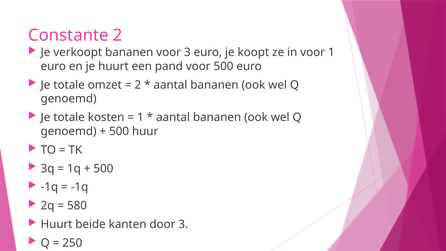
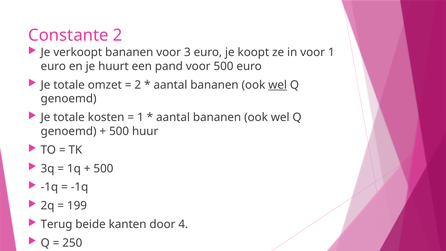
wel at (278, 85) underline: none -> present
580: 580 -> 199
Huurt at (57, 224): Huurt -> Terug
door 3: 3 -> 4
